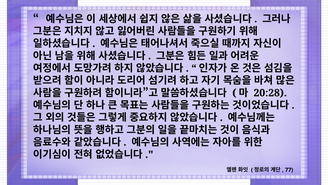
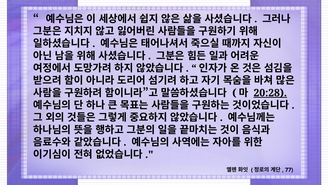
20:28 underline: none -> present
